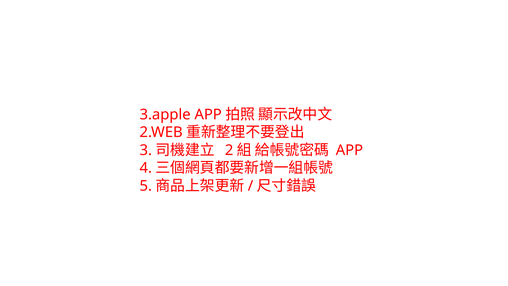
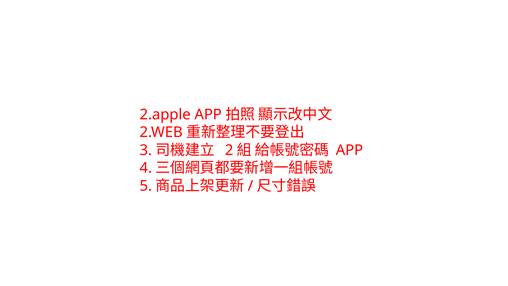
3.apple: 3.apple -> 2.apple
